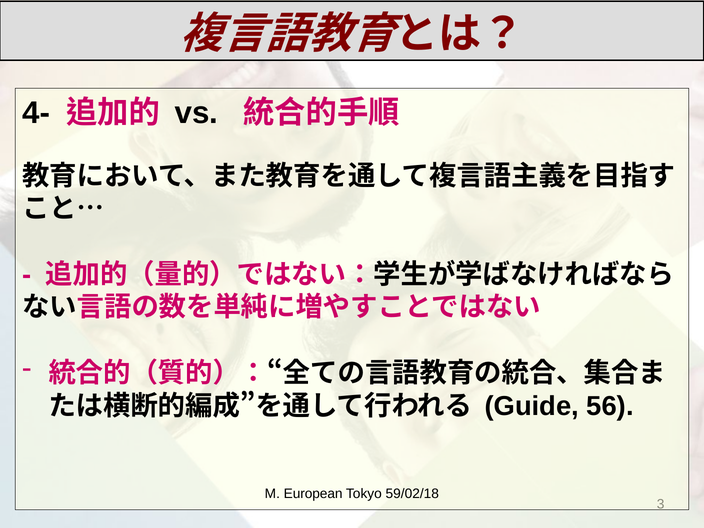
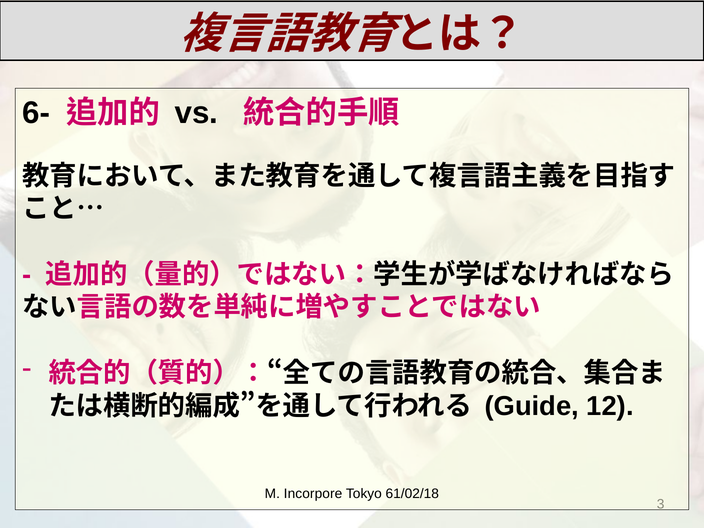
4-: 4- -> 6-
56: 56 -> 12
European: European -> Incorpore
59/02/18: 59/02/18 -> 61/02/18
